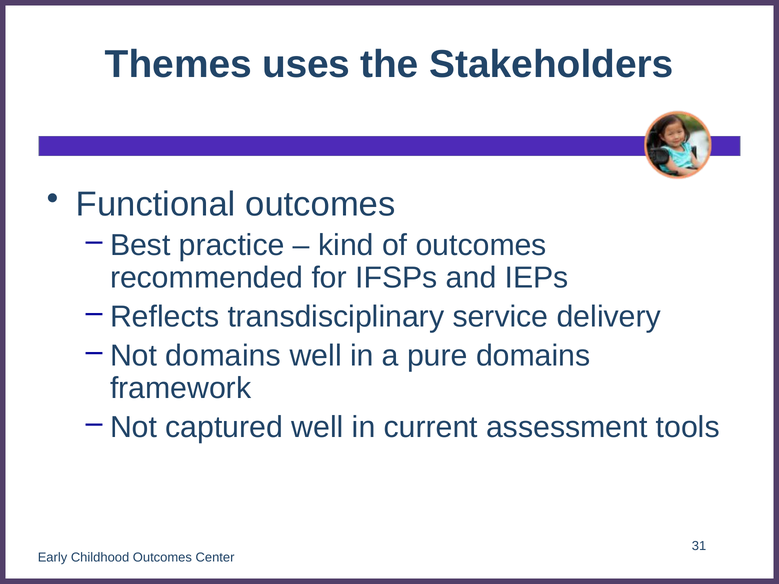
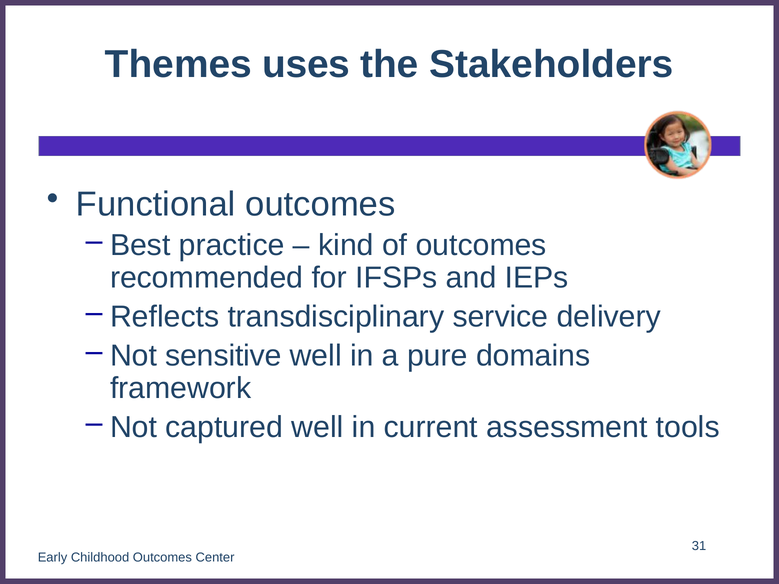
Not domains: domains -> sensitive
